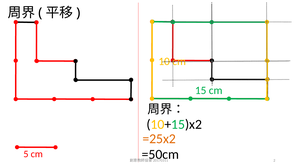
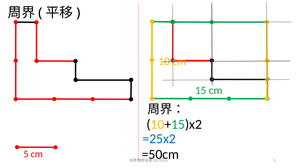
=25x2 colour: orange -> blue
